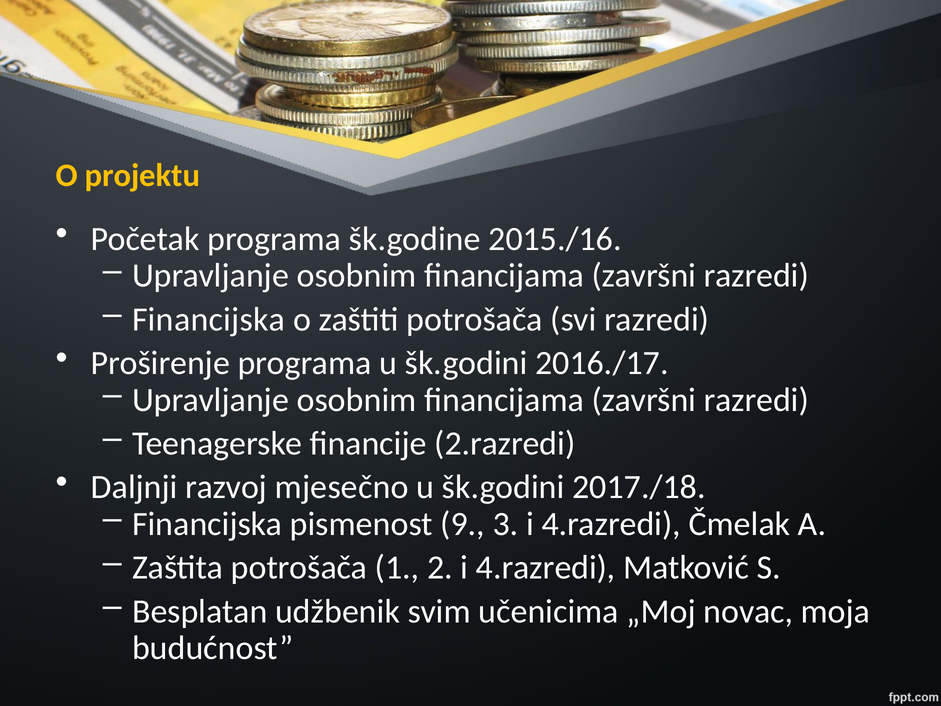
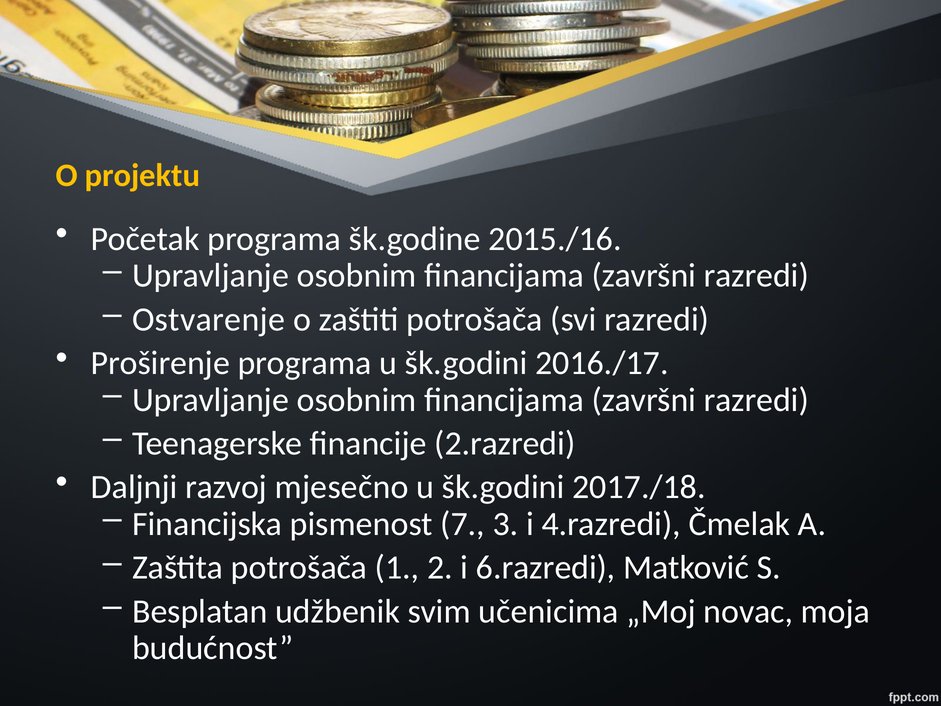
Financijska at (209, 319): Financijska -> Ostvarenje
9: 9 -> 7
2 i 4.razredi: 4.razredi -> 6.razredi
